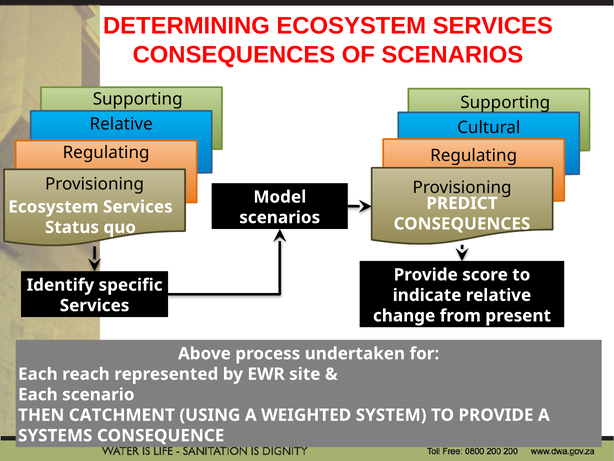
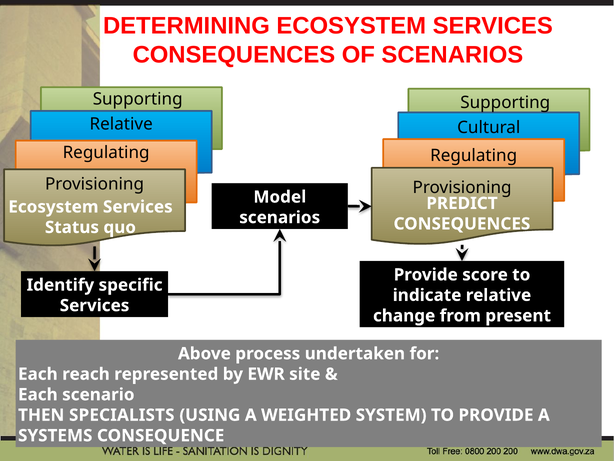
CATCHMENT: CATCHMENT -> SPECIALISTS
